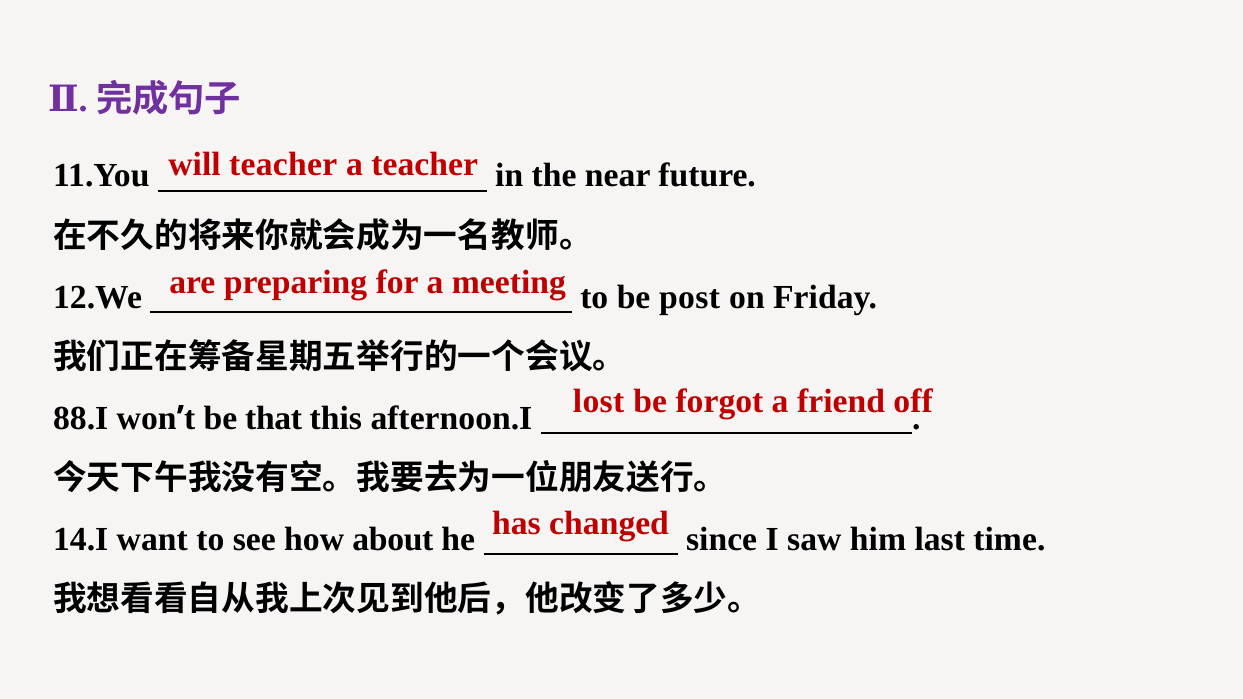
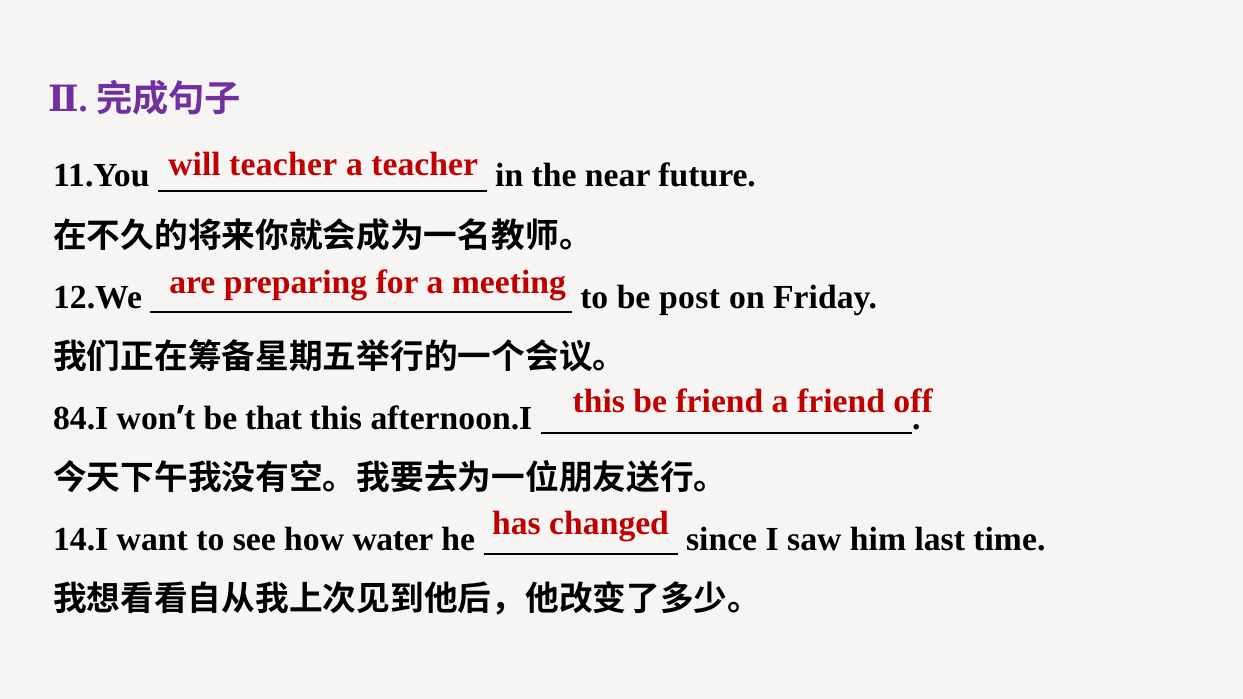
lost at (599, 402): lost -> this
be forgot: forgot -> friend
88.I: 88.I -> 84.I
about: about -> water
